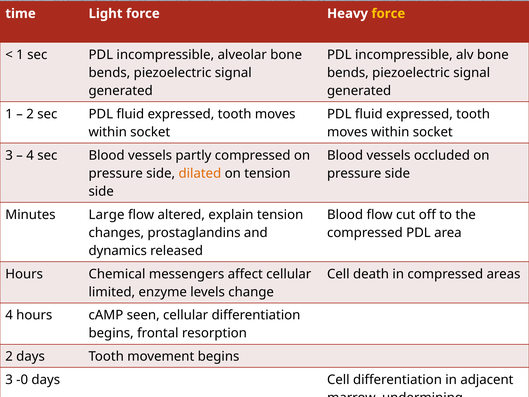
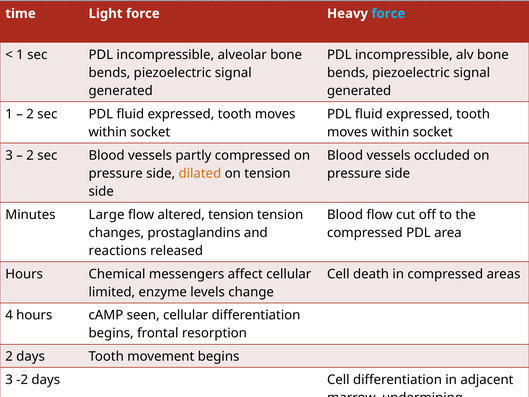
force at (388, 14) colour: yellow -> light blue
4 at (30, 155): 4 -> 2
altered explain: explain -> tension
dynamics: dynamics -> reactions
-0: -0 -> -2
